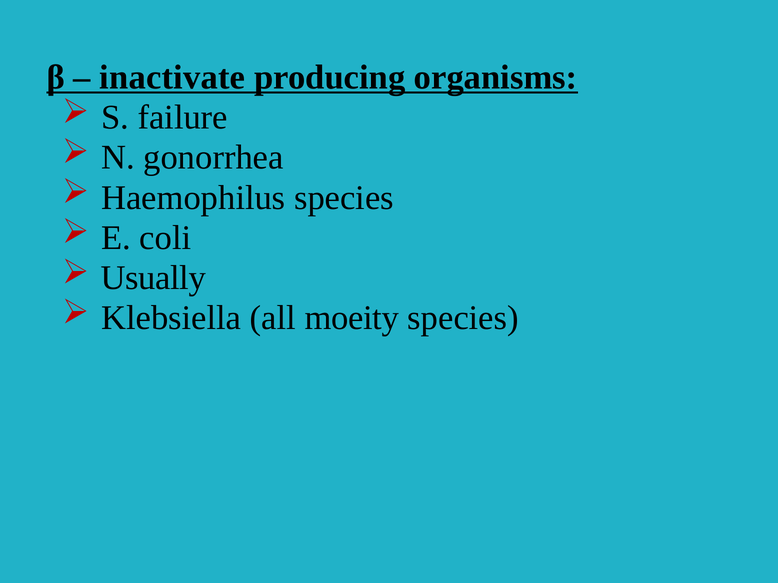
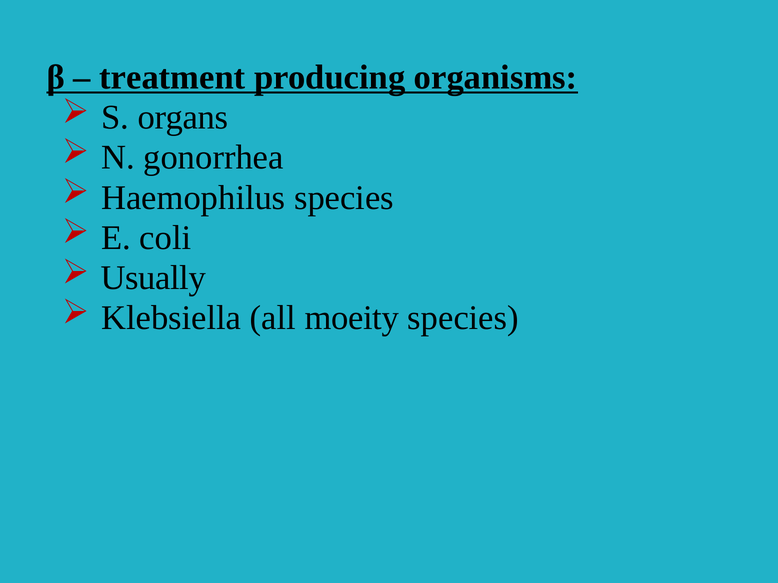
inactivate: inactivate -> treatment
failure: failure -> organs
